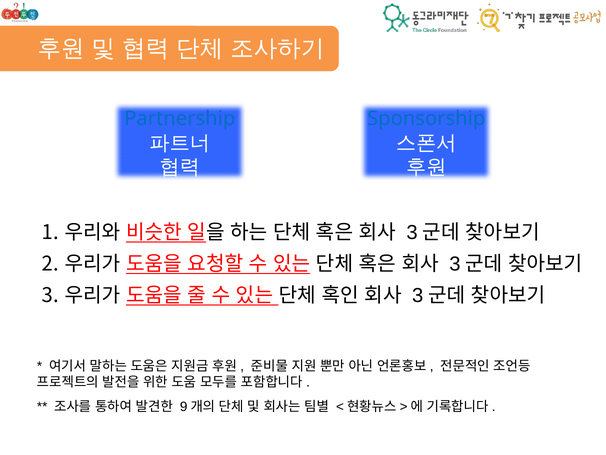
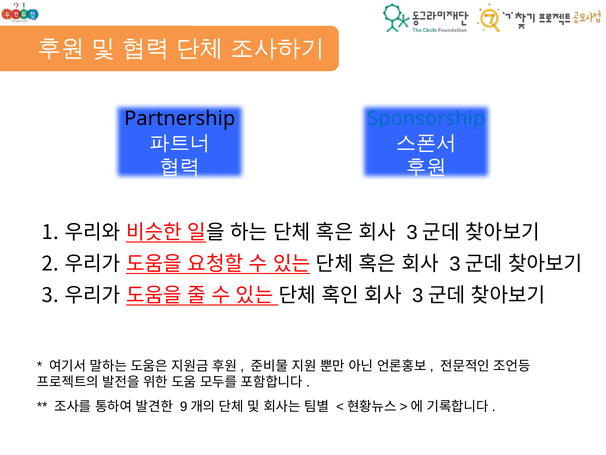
Partnership colour: blue -> black
